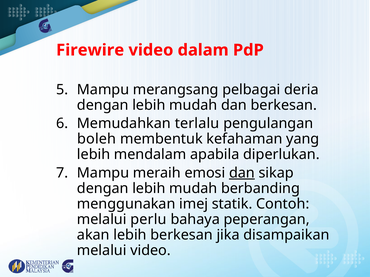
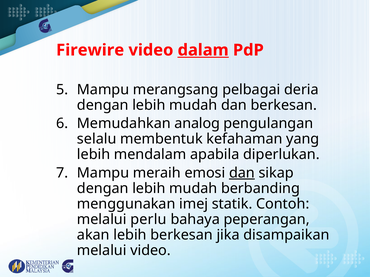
dalam underline: none -> present
terlalu: terlalu -> analog
boleh: boleh -> selalu
